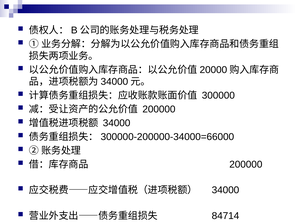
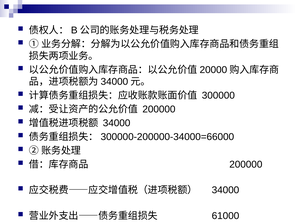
84714: 84714 -> 61000
